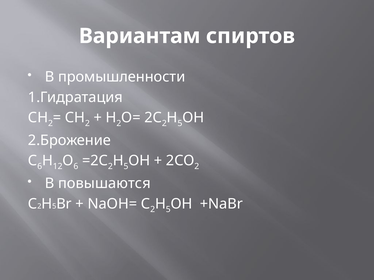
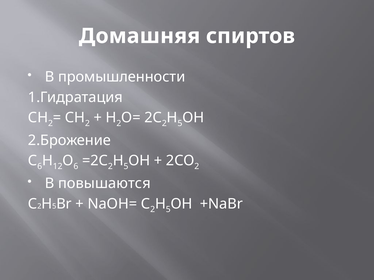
Вариантам: Вариантам -> Домашняя
